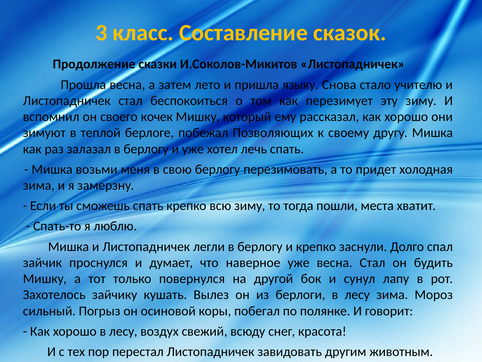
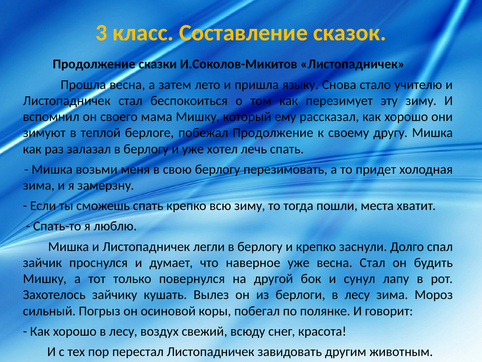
кочек: кочек -> мама
побежал Позволяющих: Позволяющих -> Продолжение
